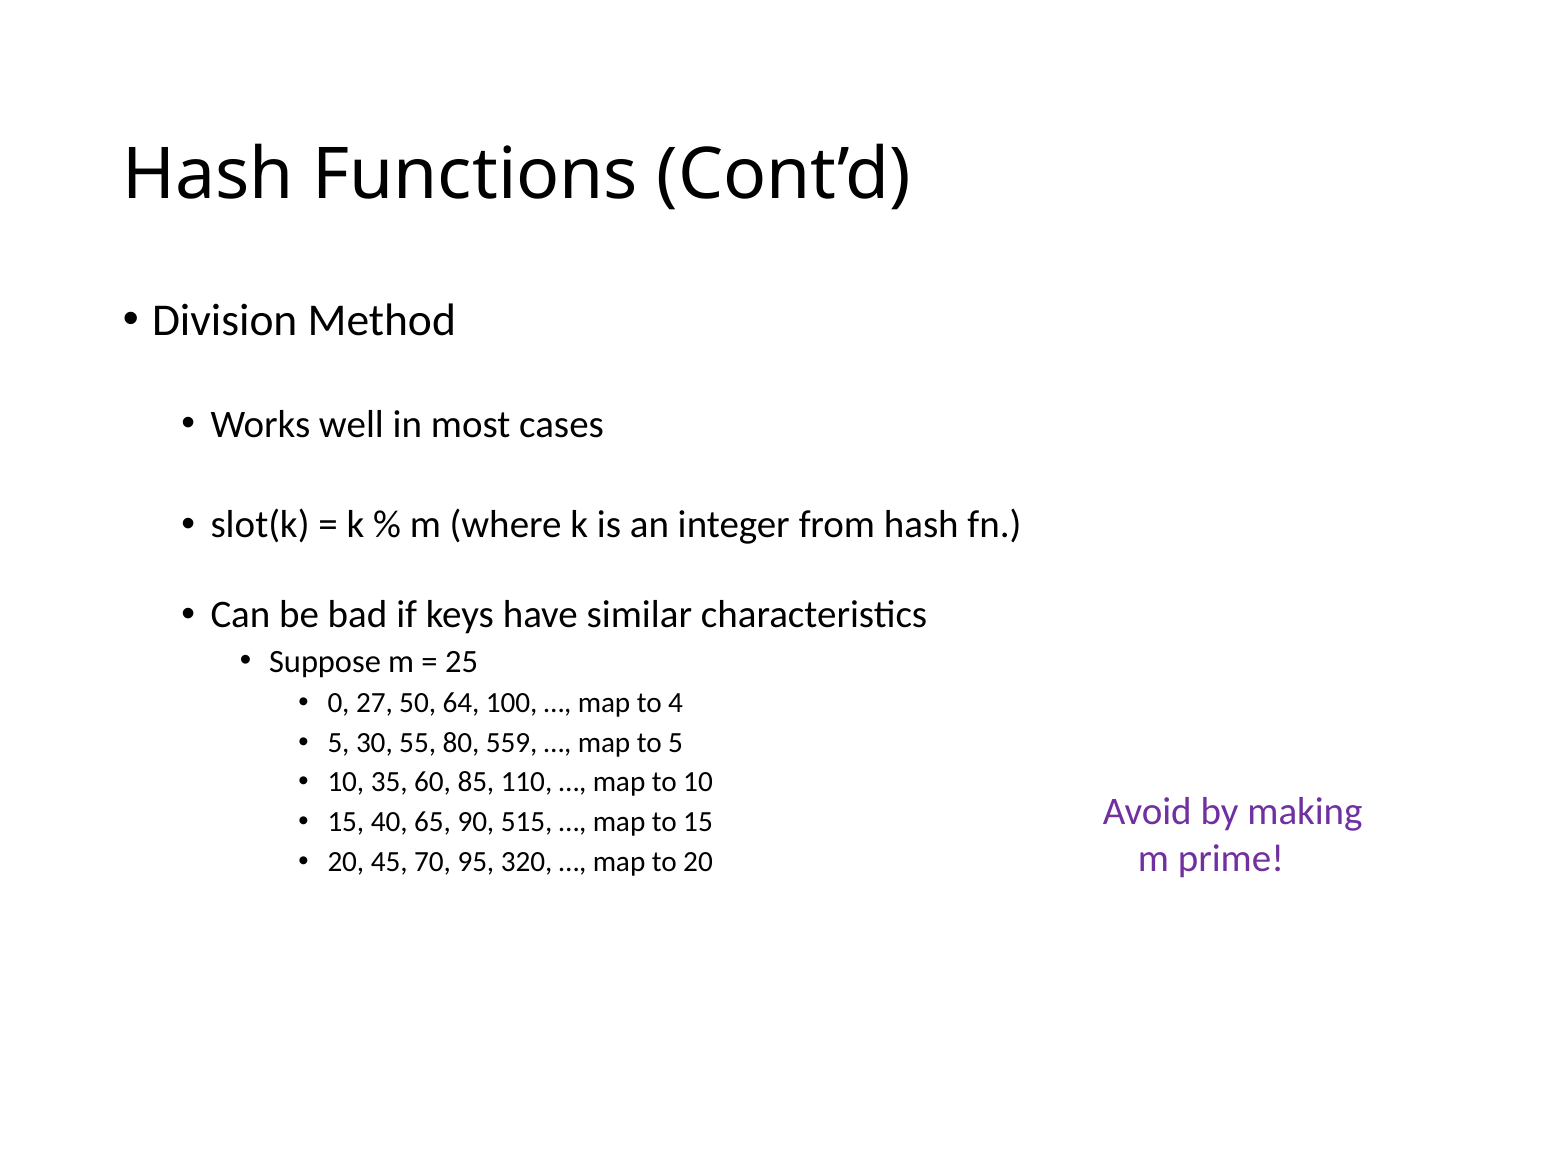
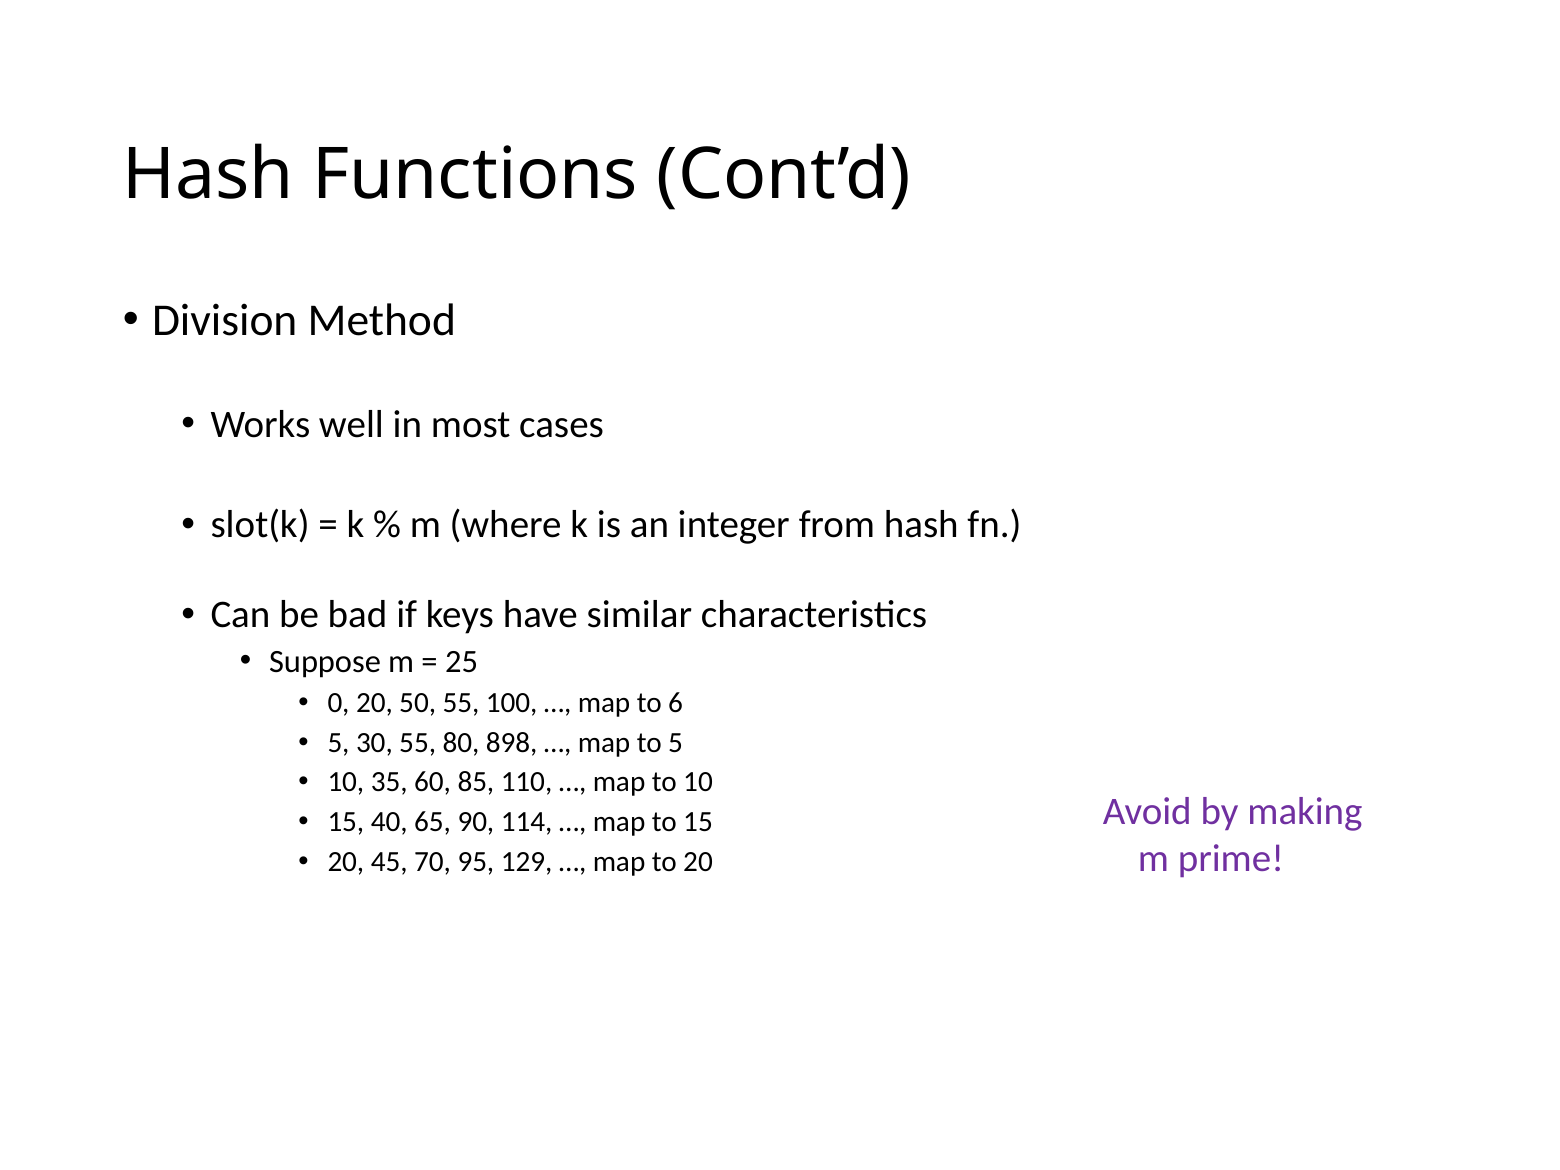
0 27: 27 -> 20
50 64: 64 -> 55
4: 4 -> 6
559: 559 -> 898
515: 515 -> 114
320: 320 -> 129
